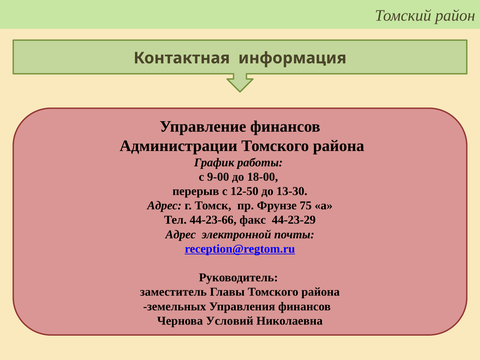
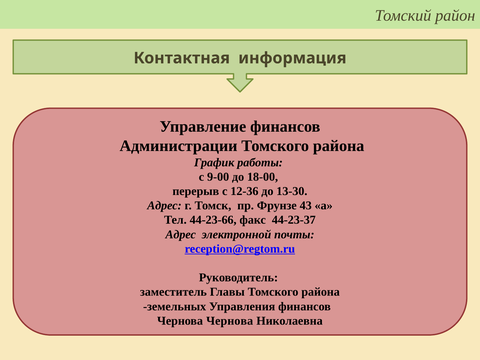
12-50: 12-50 -> 12-36
75: 75 -> 43
44-23-29: 44-23-29 -> 44-23-37
Чернова Условий: Условий -> Чернова
